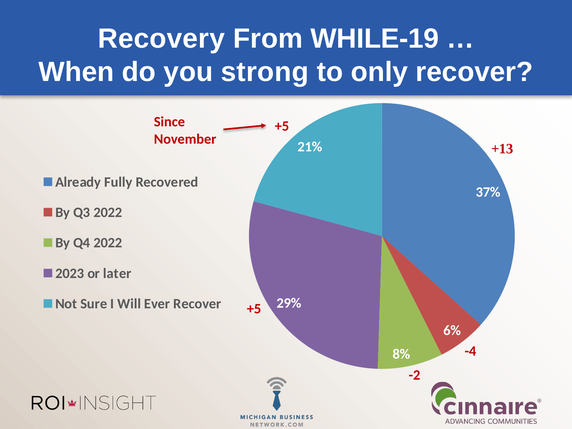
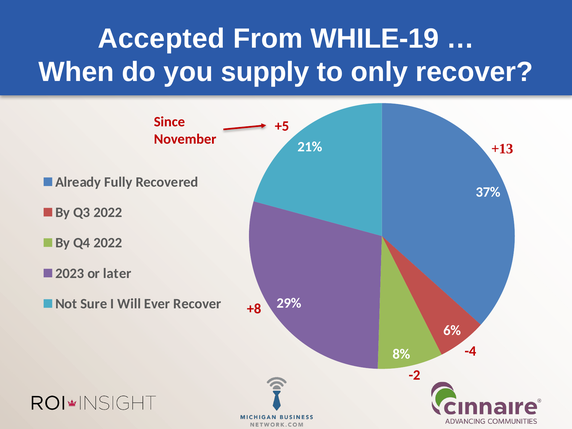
Recovery: Recovery -> Accepted
strong: strong -> supply
+5 at (254, 309): +5 -> +8
